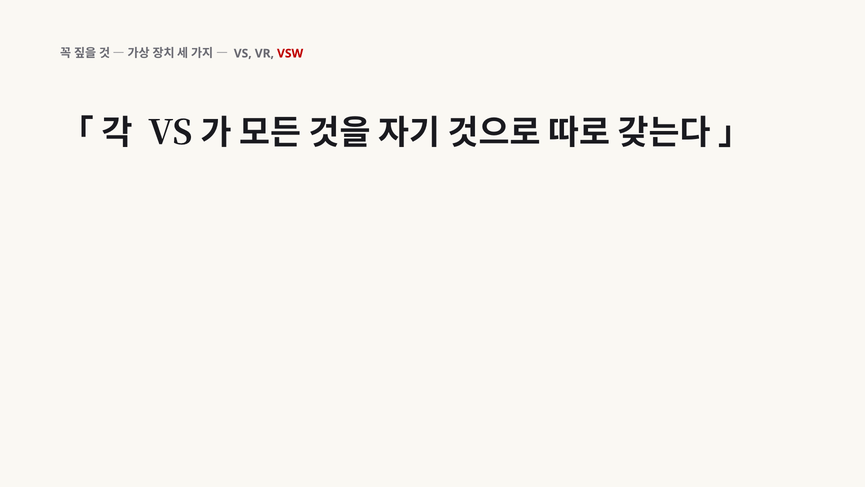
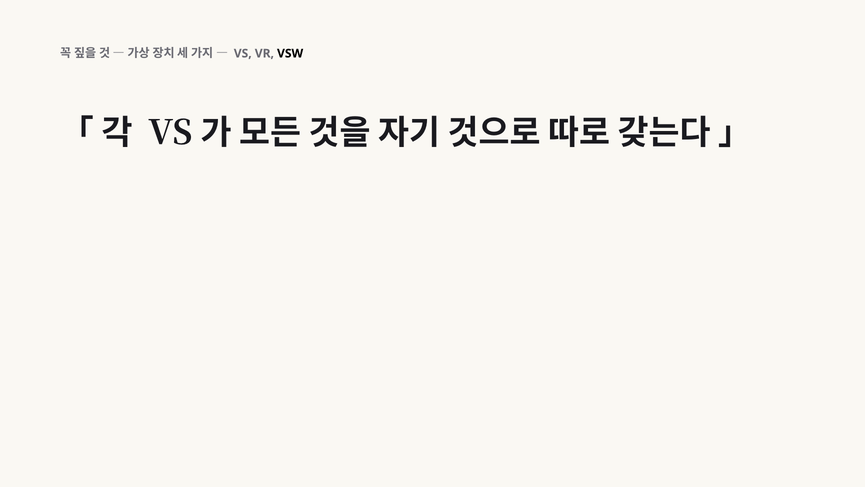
VSW colour: red -> black
